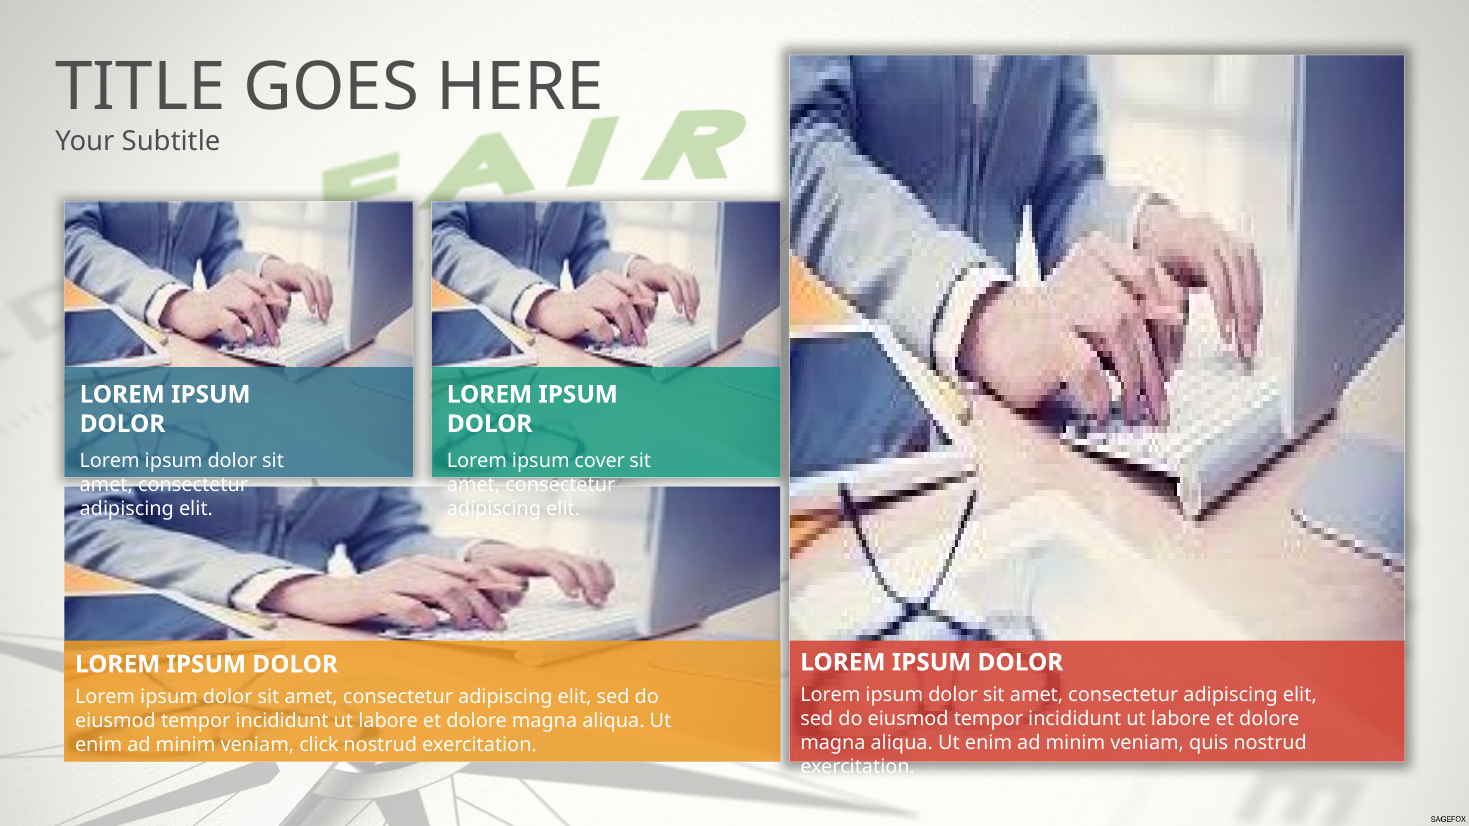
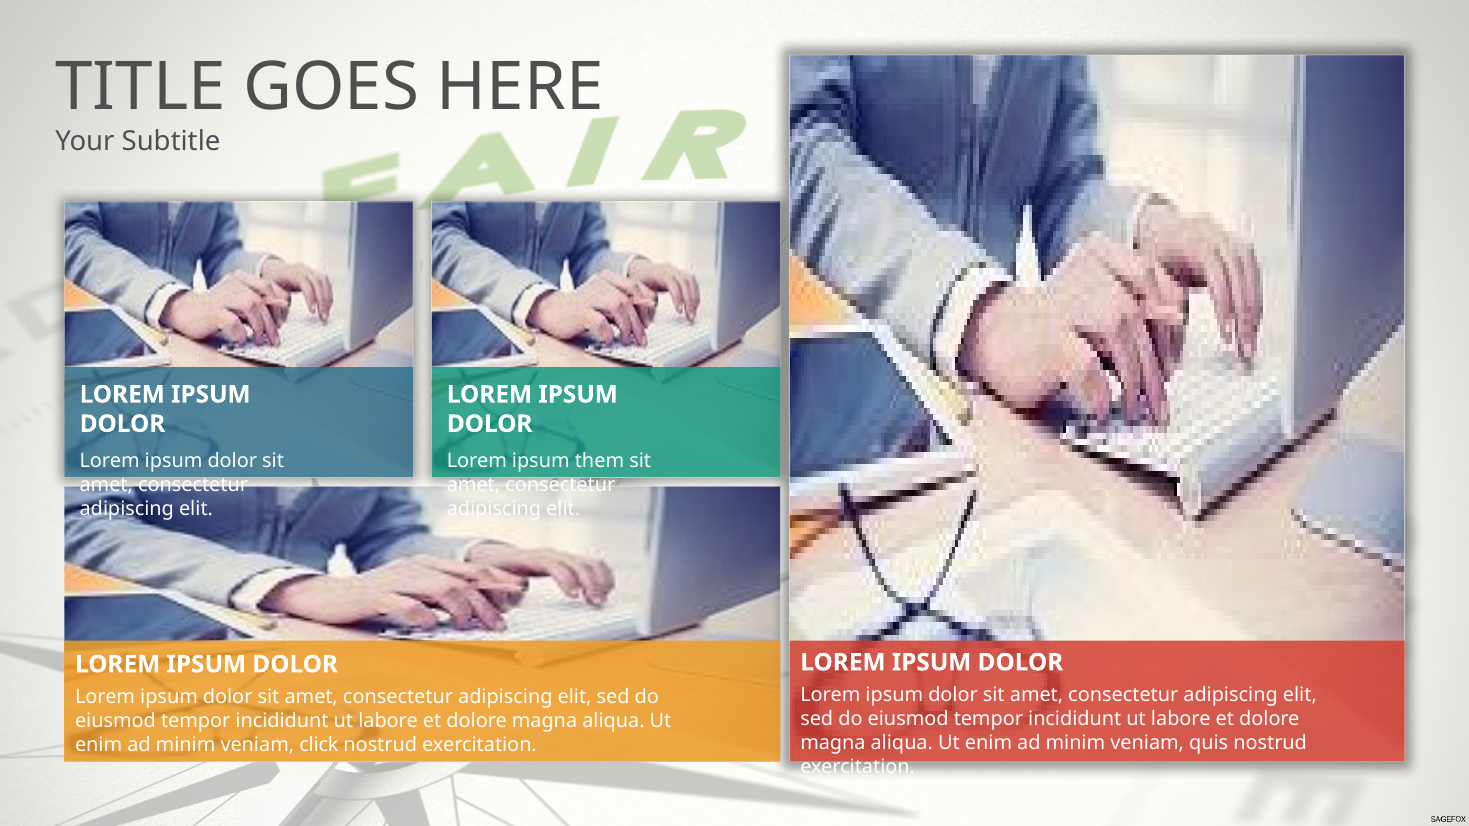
cover: cover -> them
